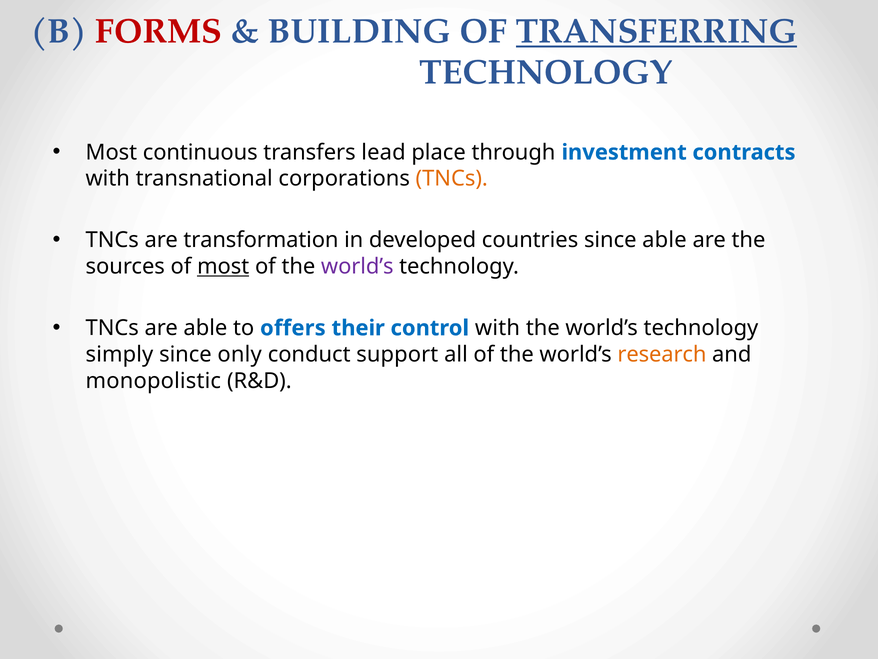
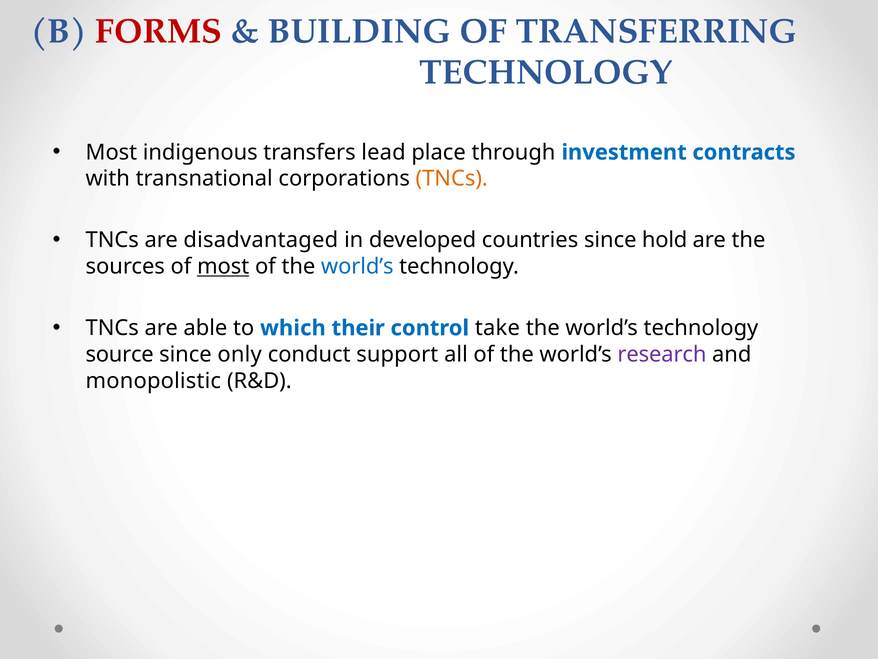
TRANSFERRING underline: present -> none
continuous: continuous -> indigenous
transformation: transformation -> disadvantaged
since able: able -> hold
world’s at (357, 266) colour: purple -> blue
offers: offers -> which
control with: with -> take
simply: simply -> source
research colour: orange -> purple
